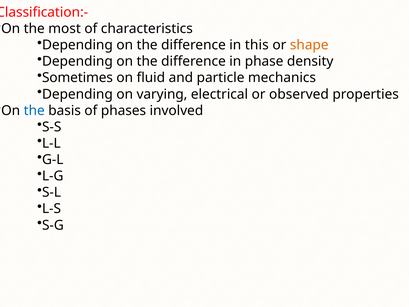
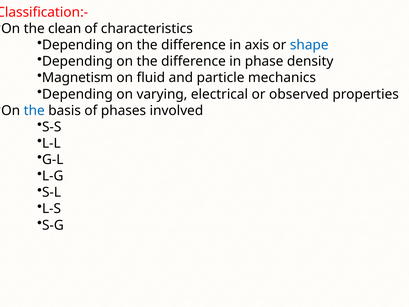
most: most -> clean
this: this -> axis
shape colour: orange -> blue
Sometimes: Sometimes -> Magnetism
